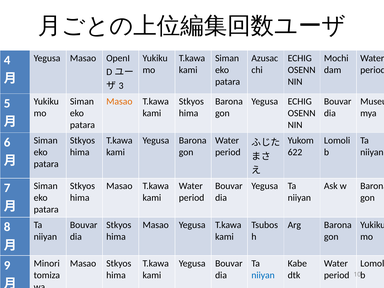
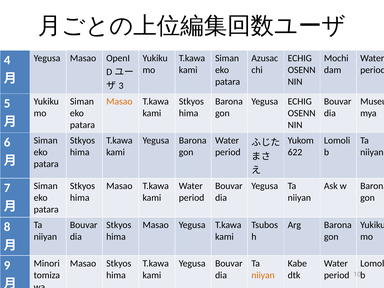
niiyan at (263, 275) colour: blue -> orange
